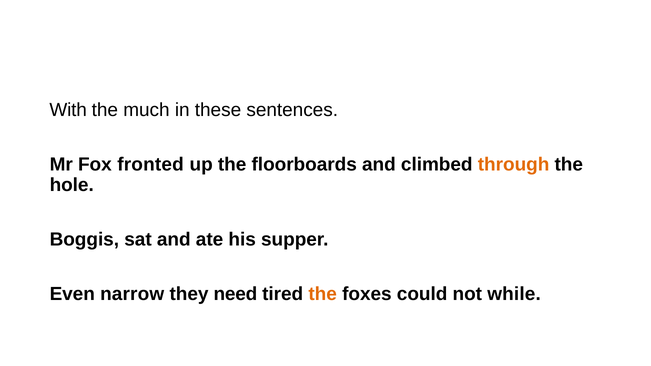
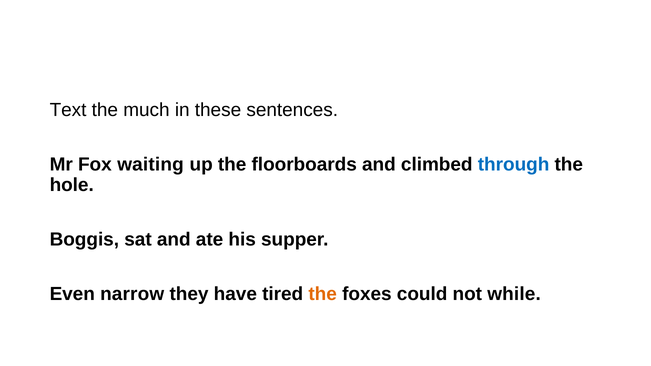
With: With -> Text
fronted: fronted -> waiting
through colour: orange -> blue
need: need -> have
